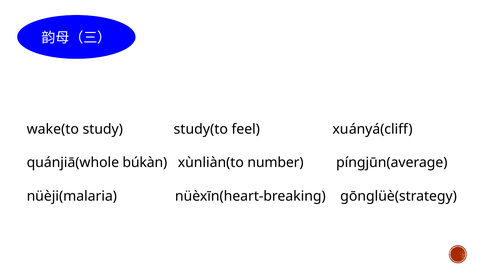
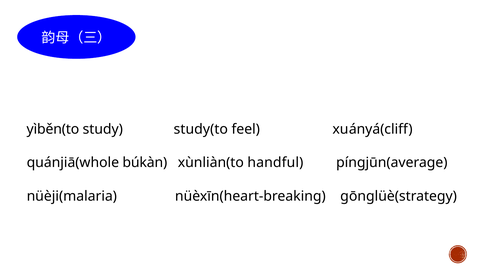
wake(to: wake(to -> yìběn(to
number: number -> handful
